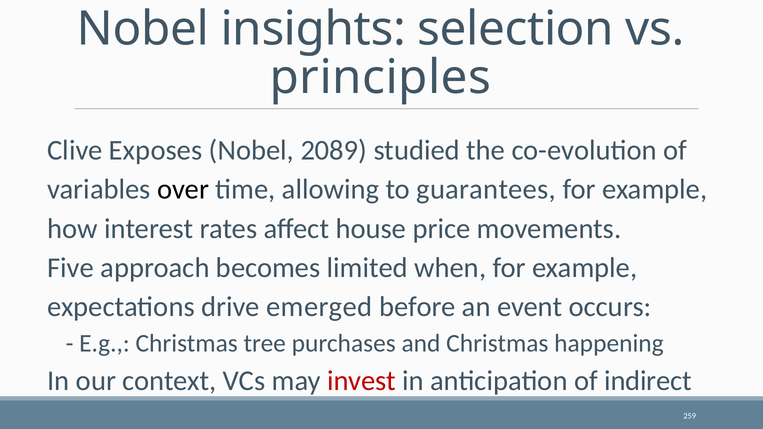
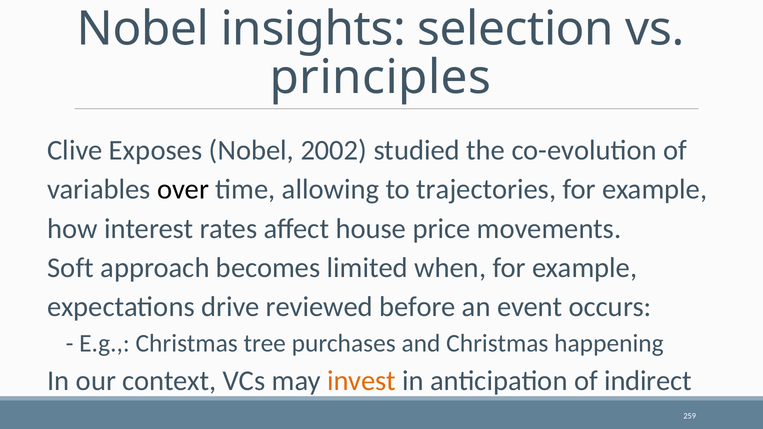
2089: 2089 -> 2002
guarantees: guarantees -> trajectories
Five: Five -> Soft
emerged: emerged -> reviewed
invest colour: red -> orange
